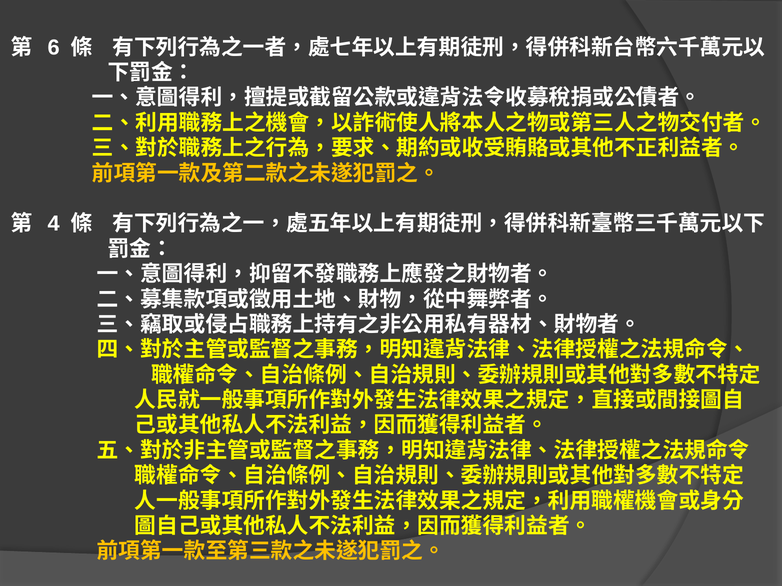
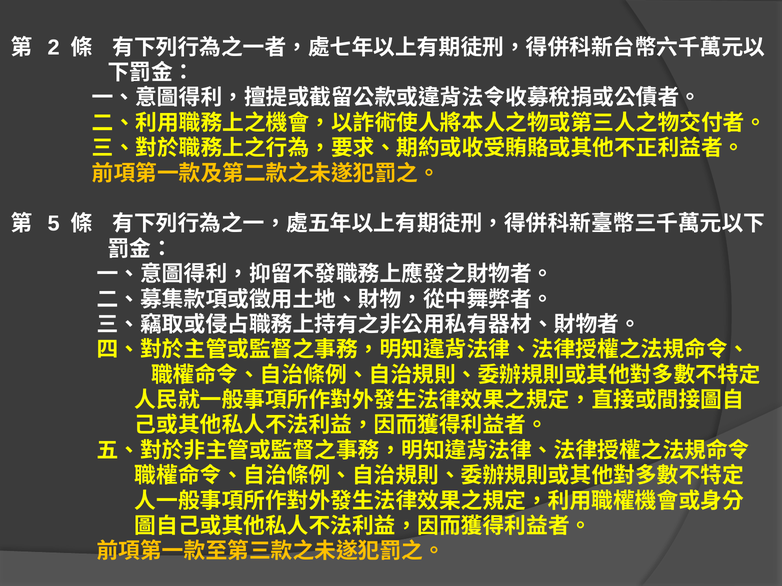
6: 6 -> 2
4: 4 -> 5
